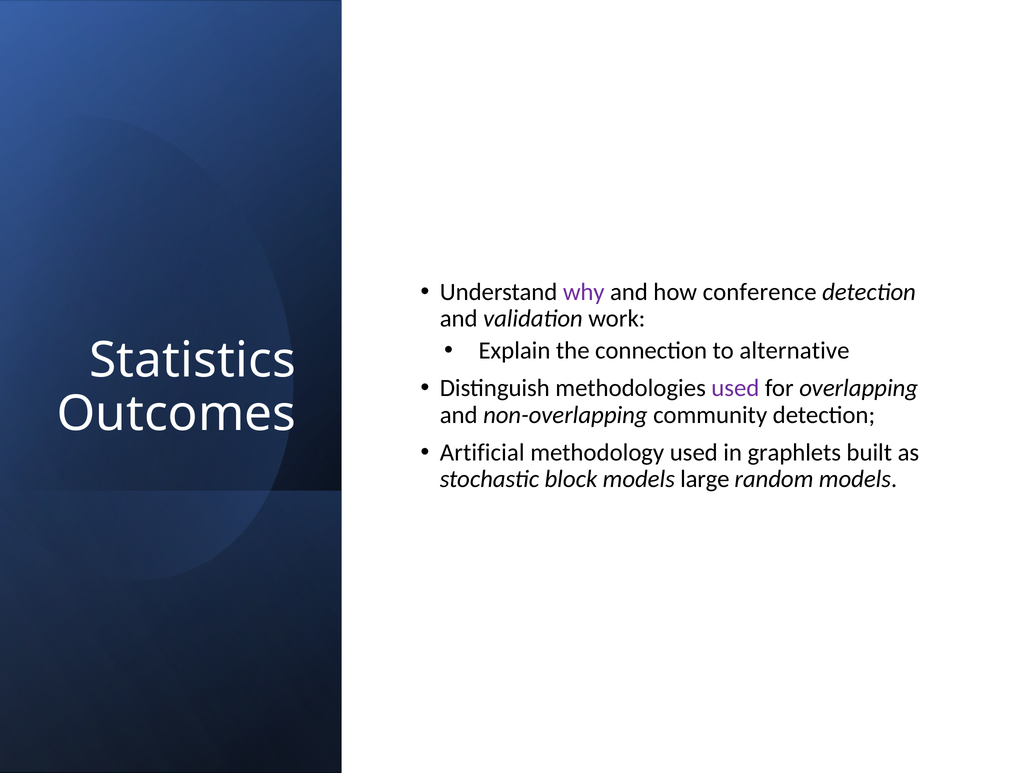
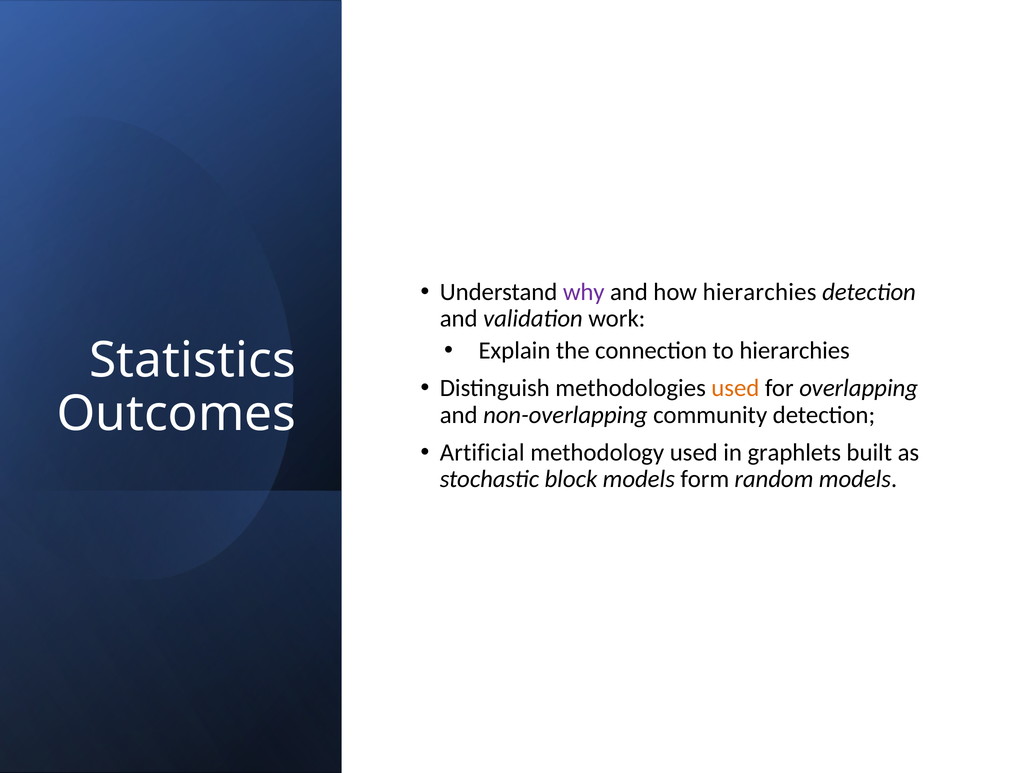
how conference: conference -> hierarchies
to alternative: alternative -> hierarchies
used at (735, 388) colour: purple -> orange
large: large -> form
